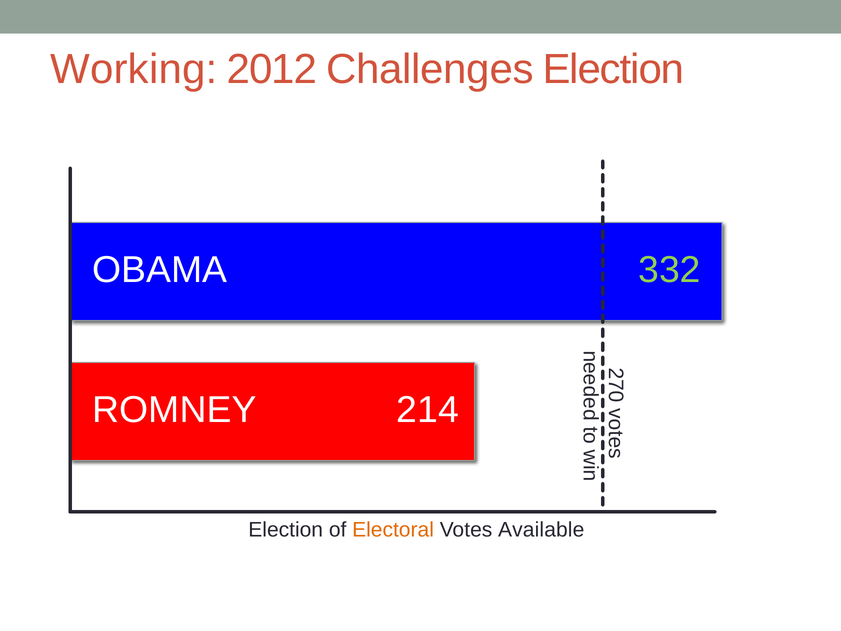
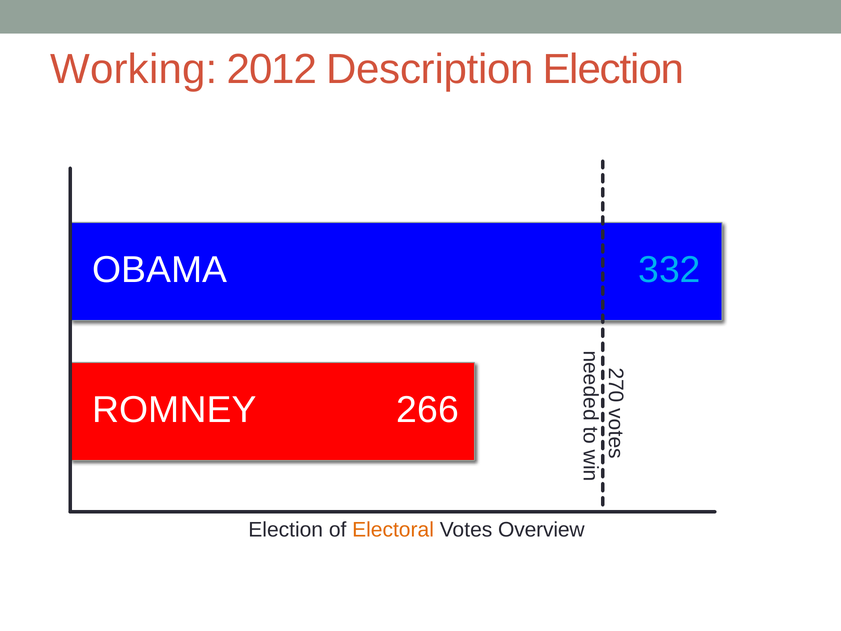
Challenges: Challenges -> Description
332 colour: light green -> light blue
214: 214 -> 266
Available: Available -> Overview
